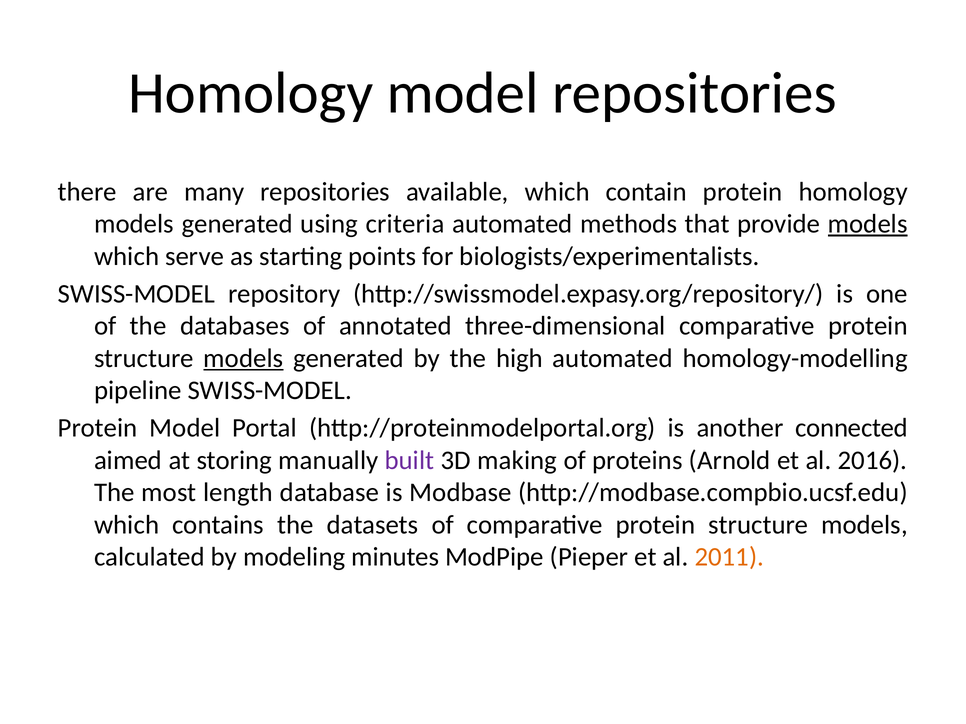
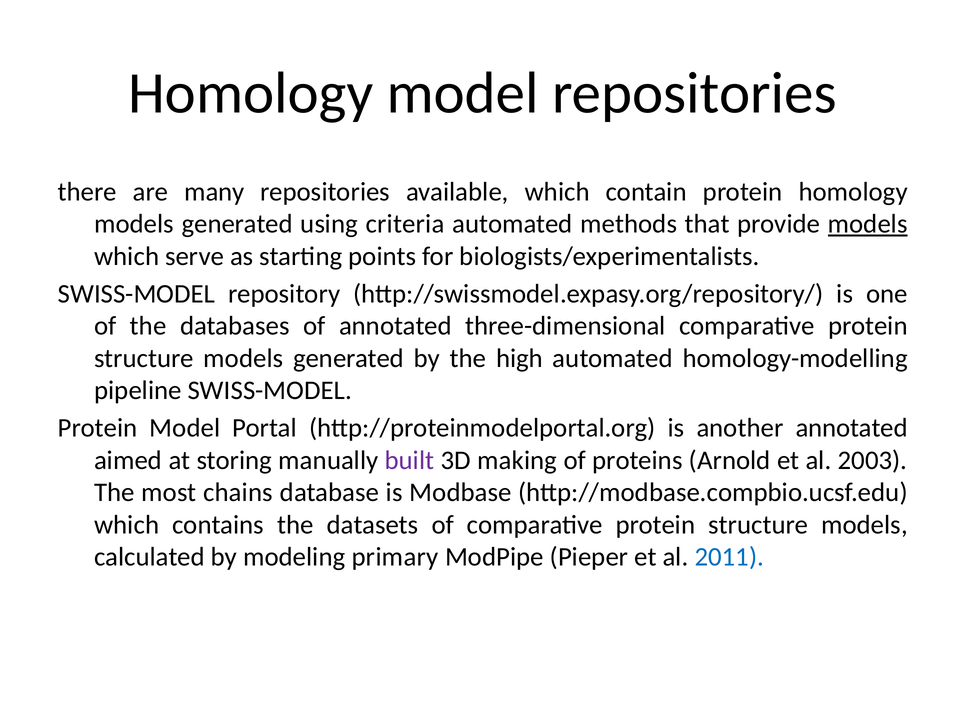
models at (243, 359) underline: present -> none
another connected: connected -> annotated
2016: 2016 -> 2003
length: length -> chains
minutes: minutes -> primary
2011 colour: orange -> blue
